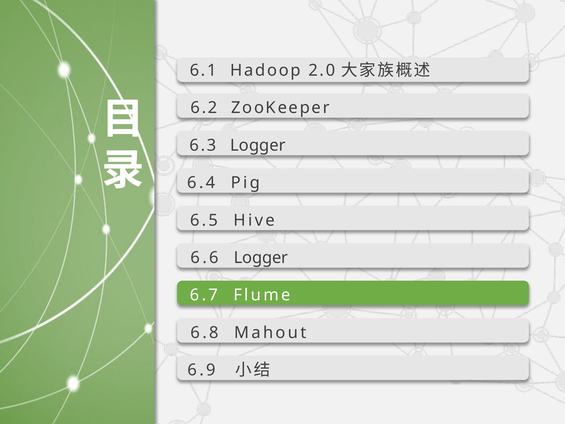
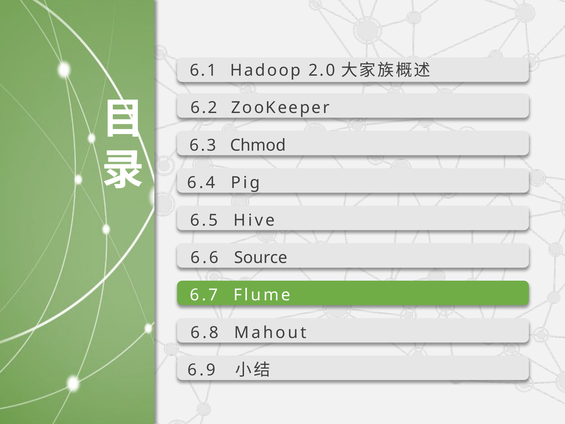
6.3 Logger: Logger -> Chmod
6.6 Logger: Logger -> Source
